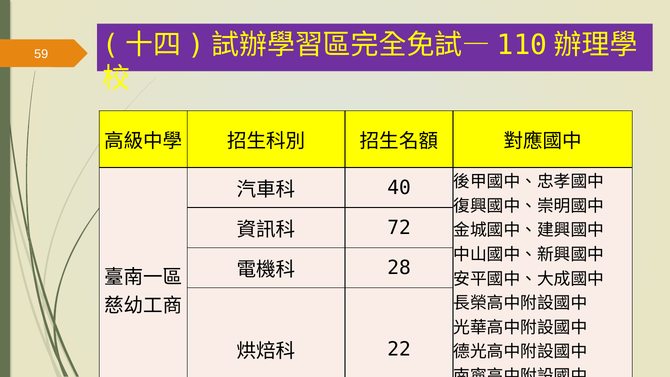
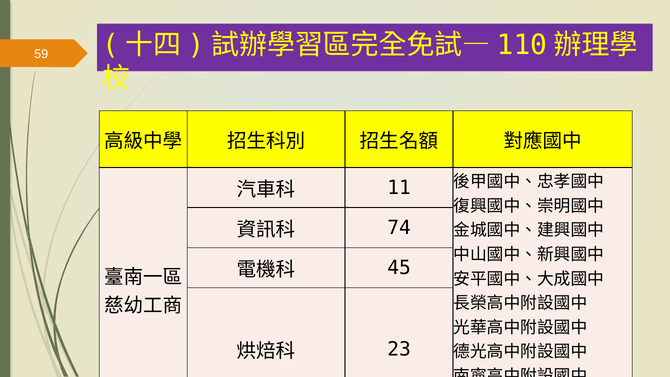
40: 40 -> 11
72: 72 -> 74
28: 28 -> 45
22: 22 -> 23
